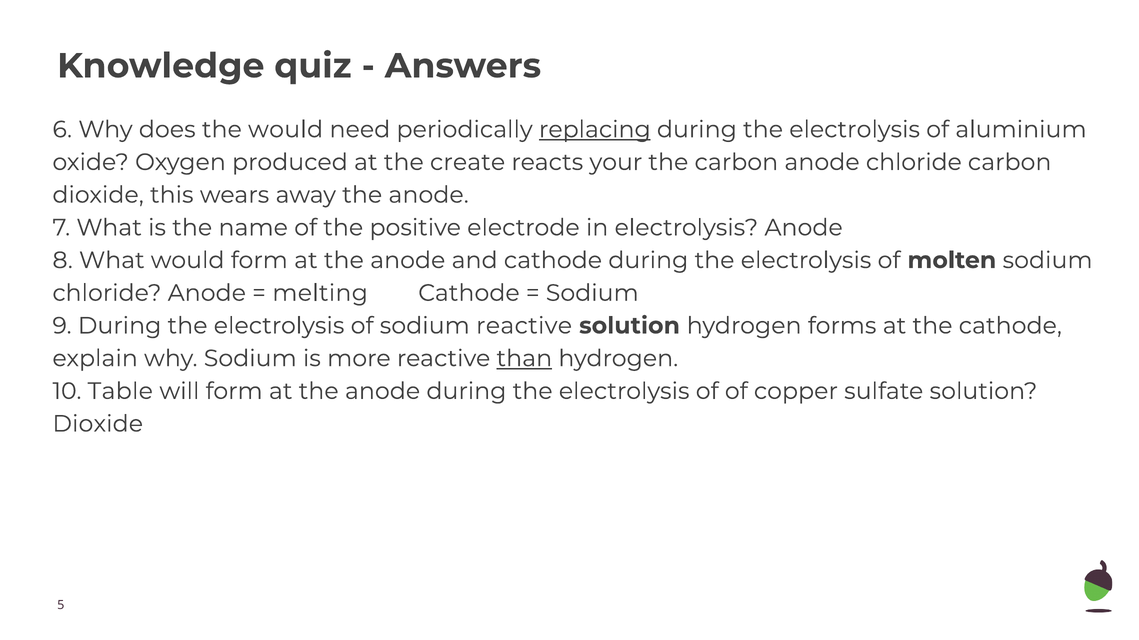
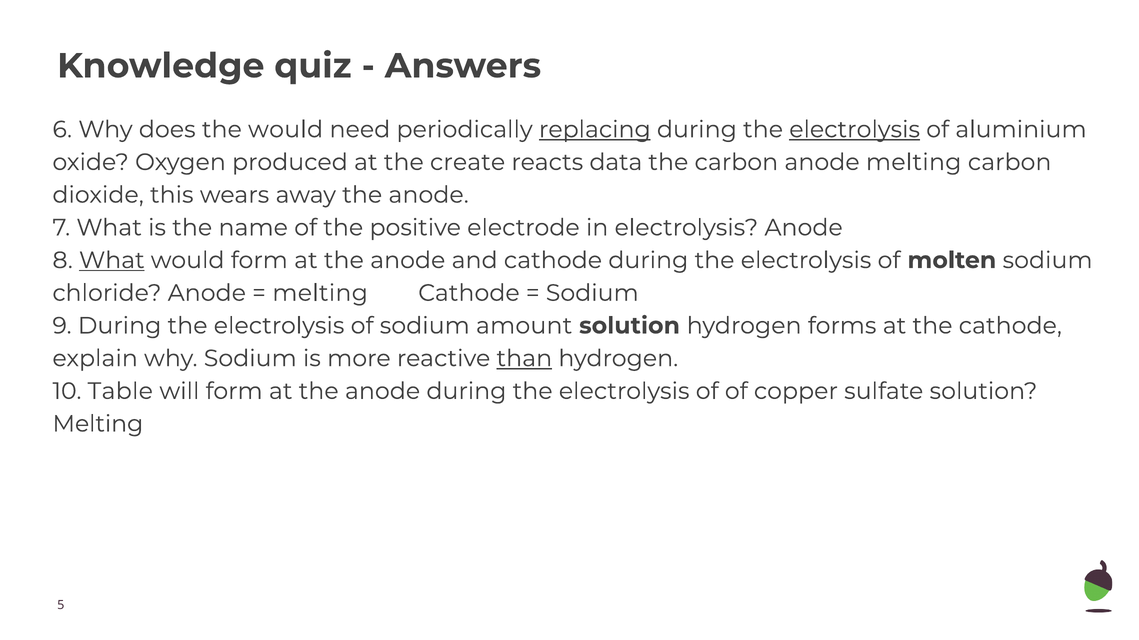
electrolysis at (855, 130) underline: none -> present
your: your -> data
anode chloride: chloride -> melting
What at (112, 261) underline: none -> present
sodium reactive: reactive -> amount
Dioxide at (98, 424): Dioxide -> Melting
